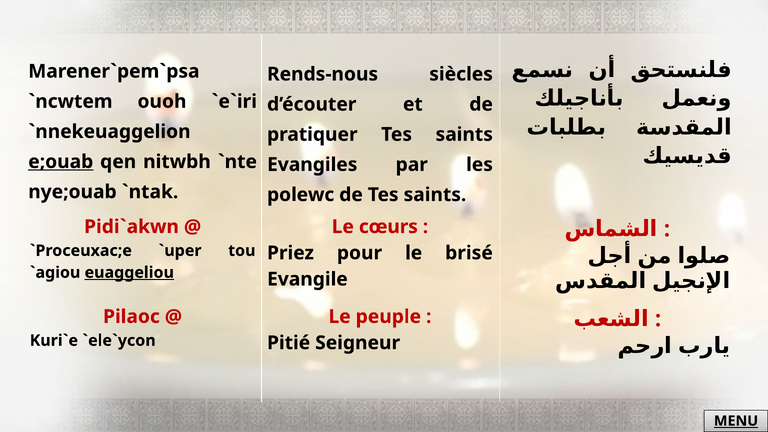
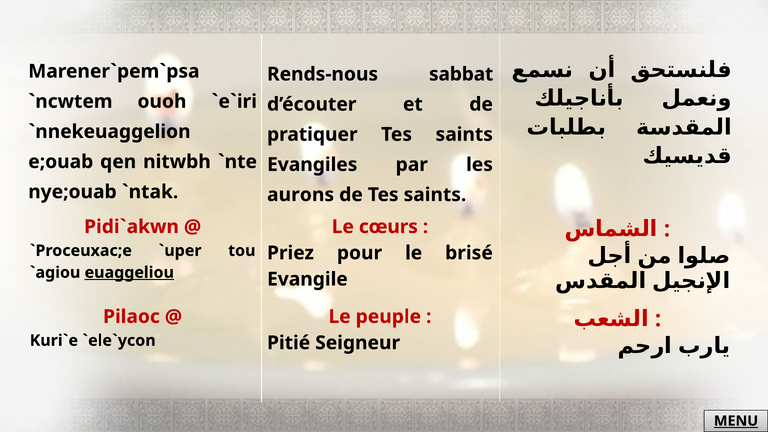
siècles: siècles -> sabbat
e;ouab underline: present -> none
polewc: polewc -> aurons
